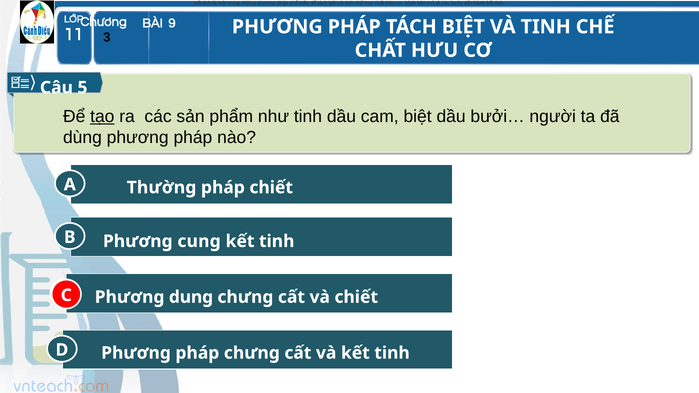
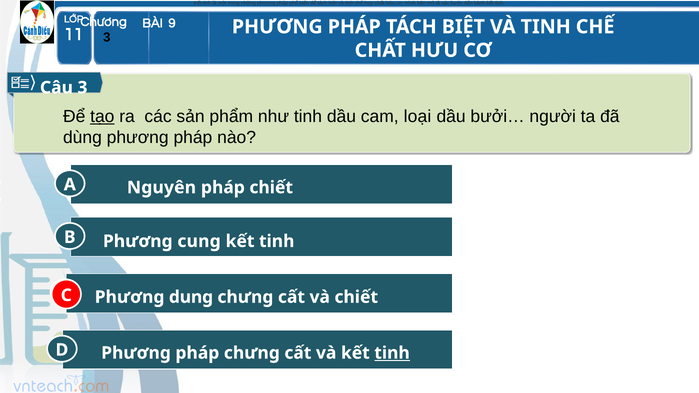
Câu 5: 5 -> 3
cam biệt: biệt -> loại
Thường: Thường -> Nguyên
tinh at (392, 353) underline: none -> present
